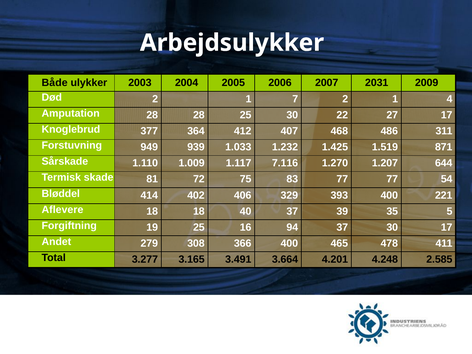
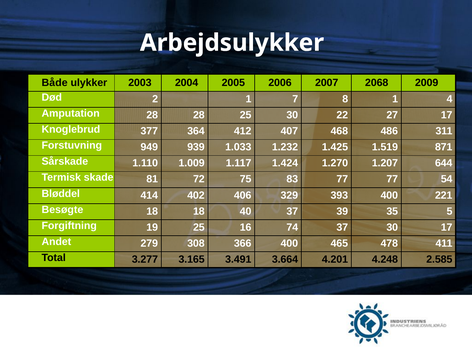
2031: 2031 -> 2068
7 2: 2 -> 8
7.116: 7.116 -> 1.424
Aflevere: Aflevere -> Besøgte
94: 94 -> 74
